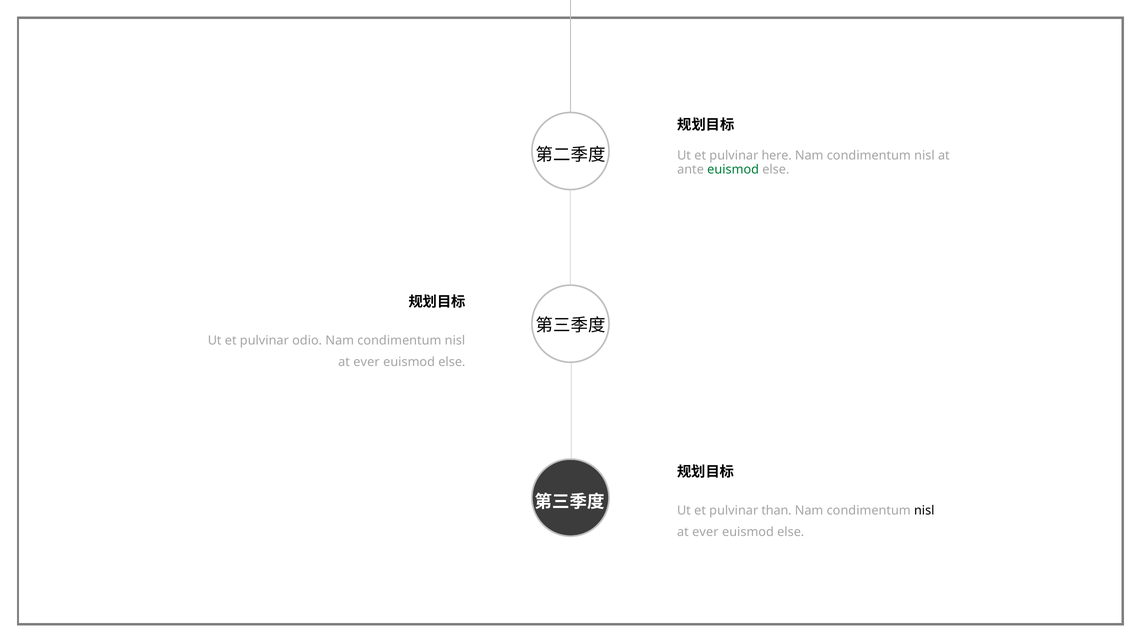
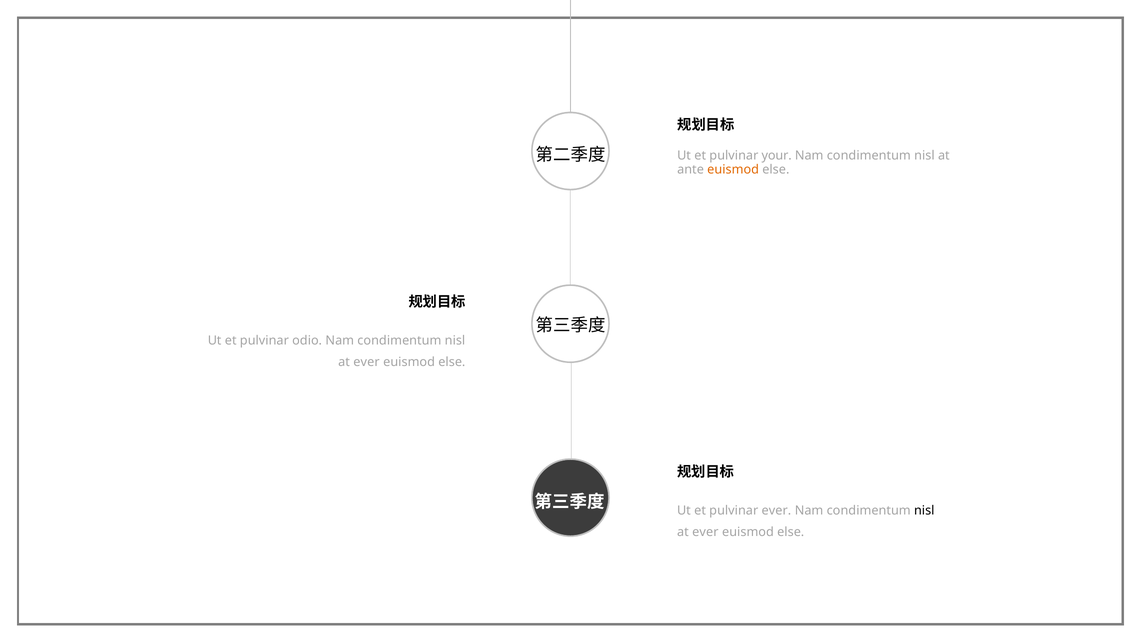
here: here -> your
euismod at (733, 169) colour: green -> orange
pulvinar than: than -> ever
